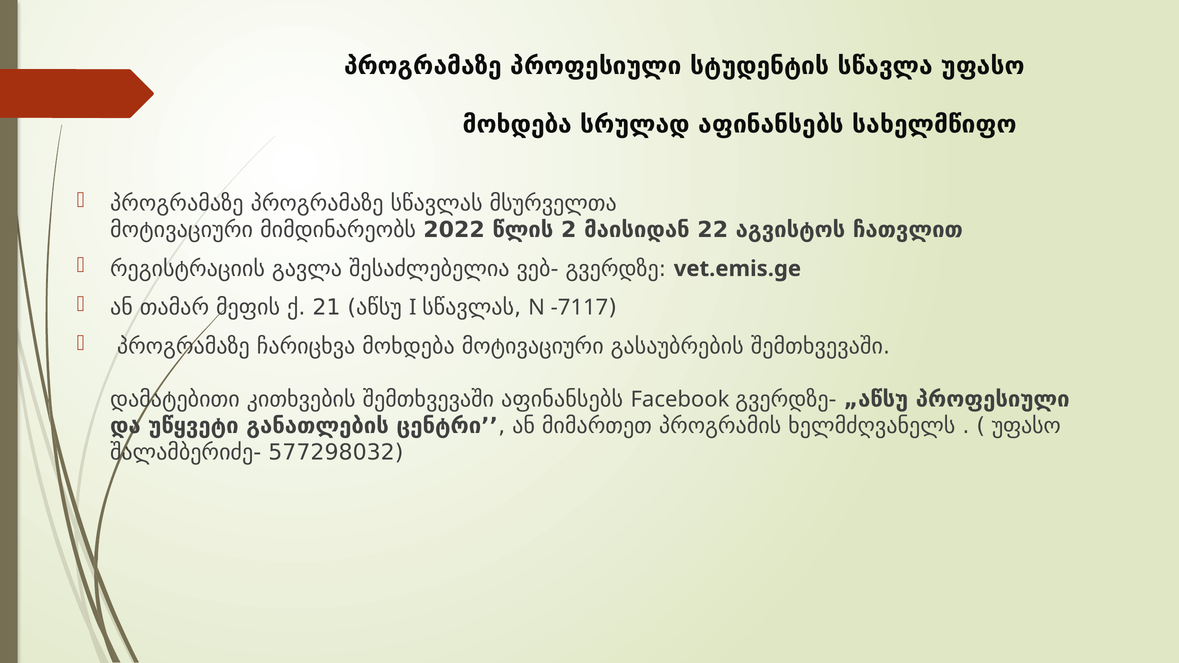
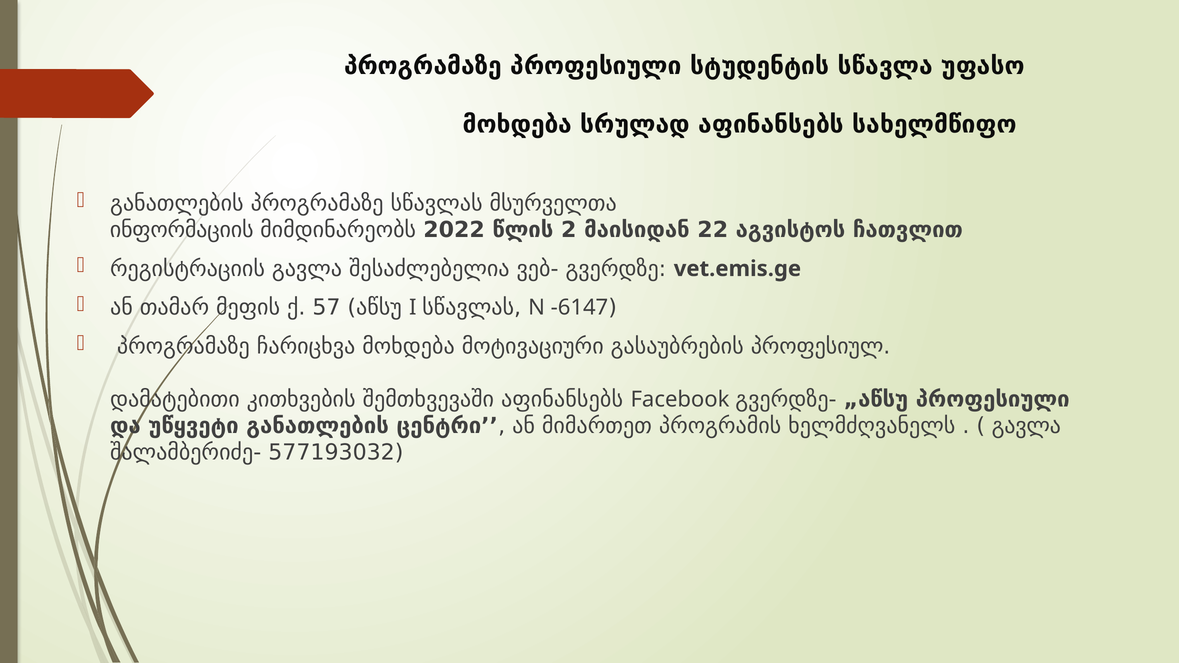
პროგრამაზე at (177, 203): პროგრამაზე -> განათლების
მოტივაციური at (182, 230): მოტივაციური -> ინფორმაციის
21: 21 -> 57
-7117: -7117 -> -6147
გასაუბრების შემთხვევაში: შემთხვევაში -> პროფესიულ
უფასო at (1026, 426): უფასო -> გავლა
577298032: 577298032 -> 577193032
